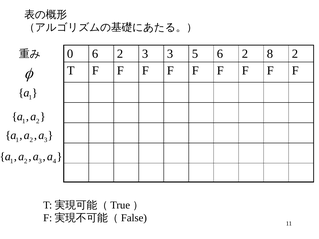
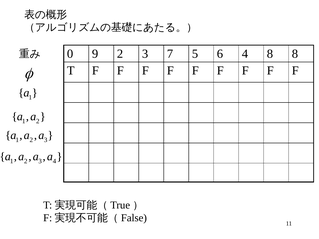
0 6: 6 -> 9
3 3: 3 -> 7
5 6 2: 2 -> 4
8 2: 2 -> 8
